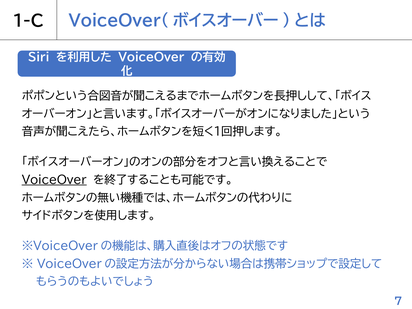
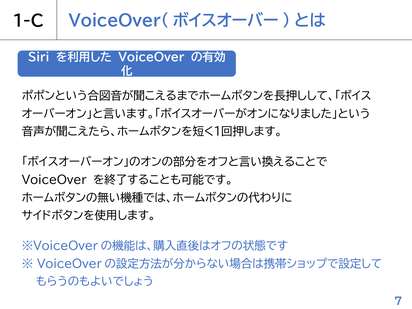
VoiceOver at (54, 180) underline: present -> none
